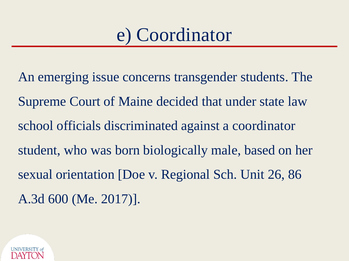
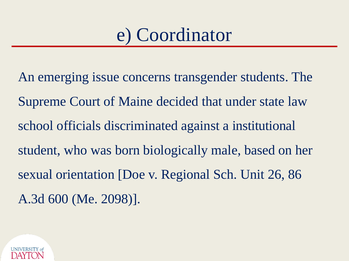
a coordinator: coordinator -> institutional
2017: 2017 -> 2098
